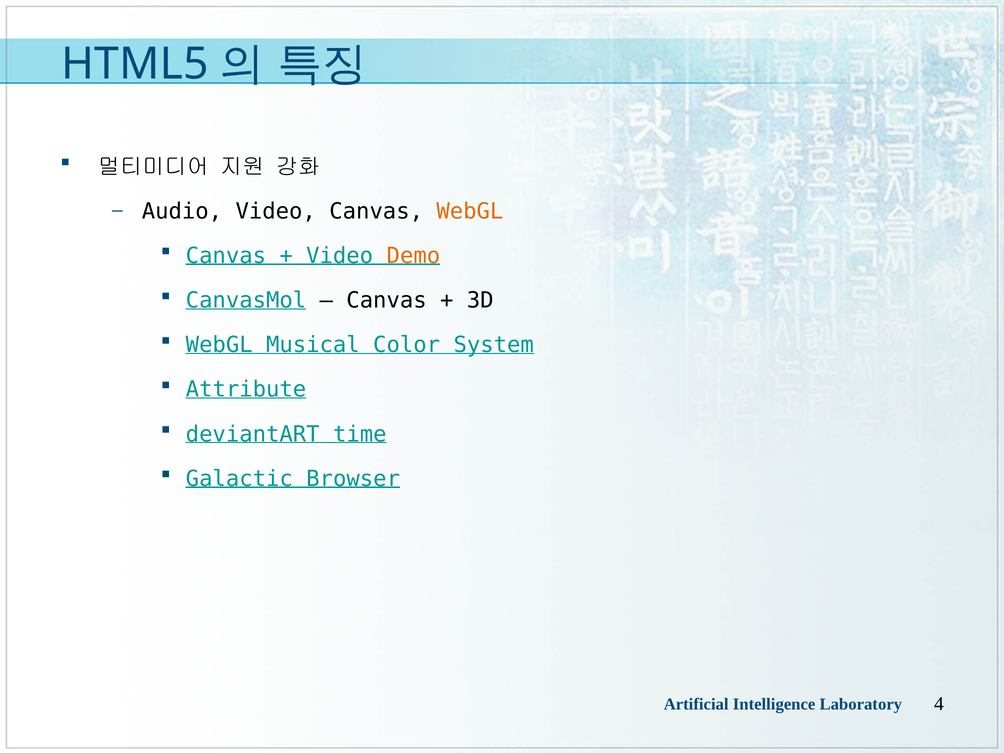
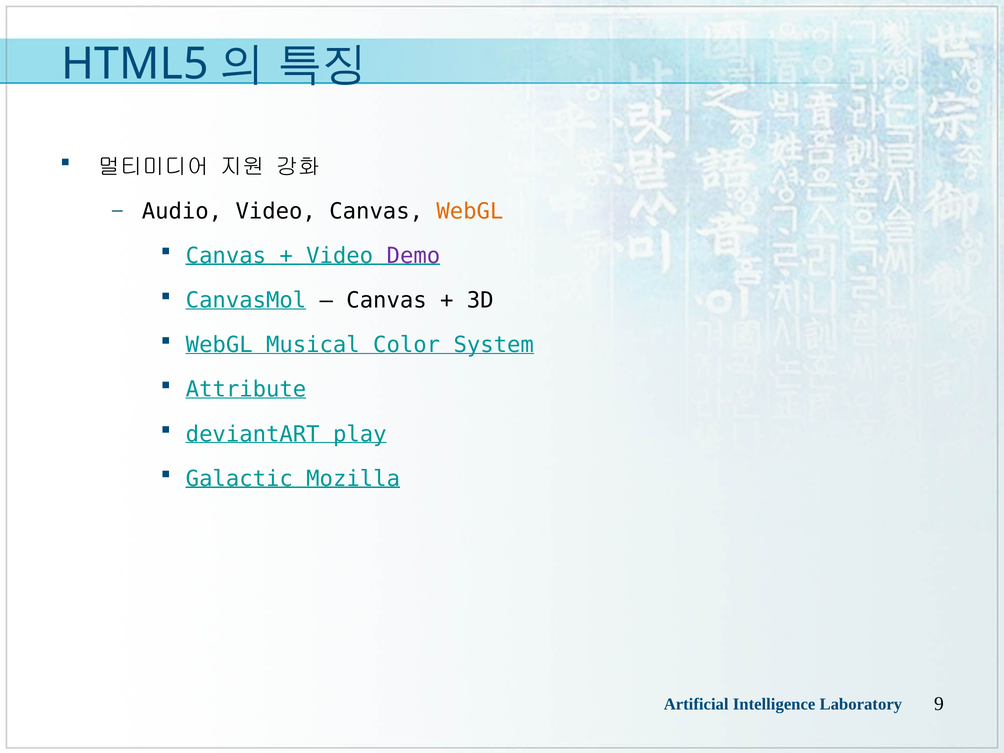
Demo colour: orange -> purple
time: time -> play
Browser: Browser -> Mozilla
4: 4 -> 9
